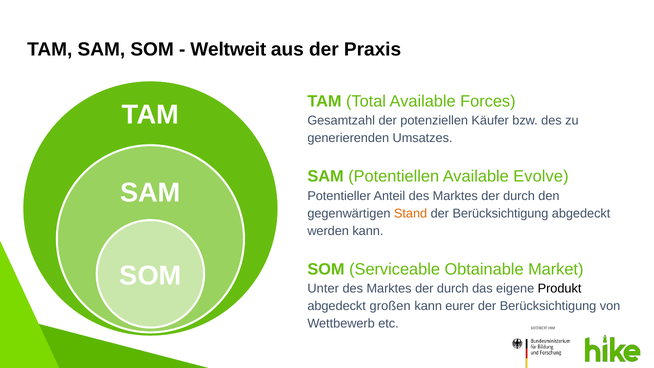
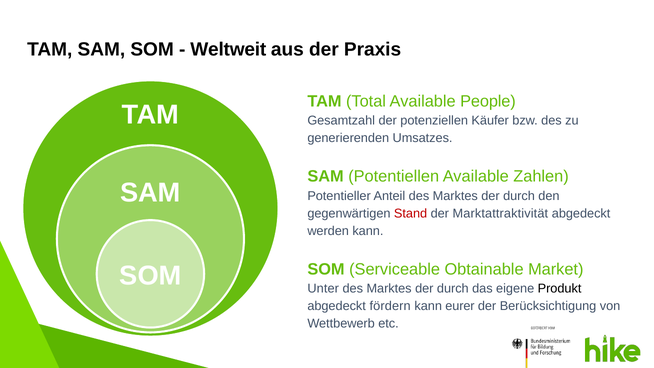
Forces: Forces -> People
Evolve: Evolve -> Zahlen
Stand colour: orange -> red
Berücksichtigung at (500, 213): Berücksichtigung -> Marktattraktivität
großen: großen -> fördern
